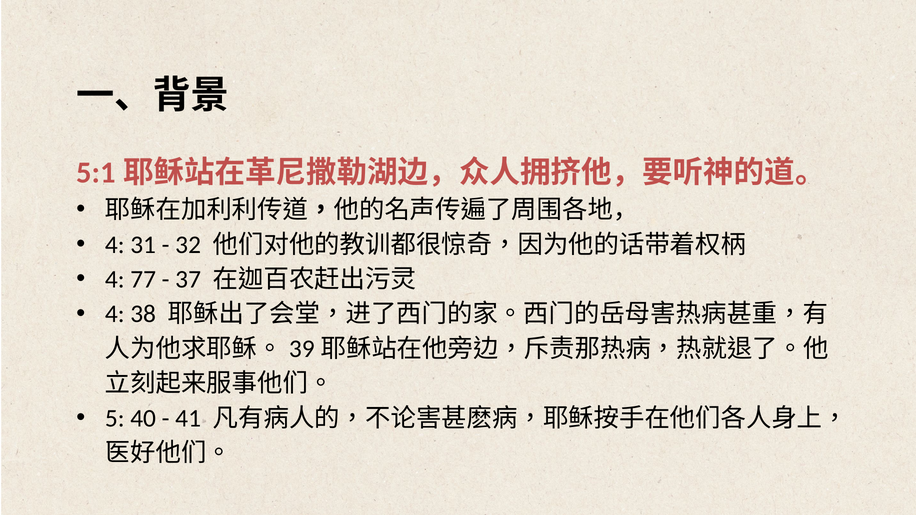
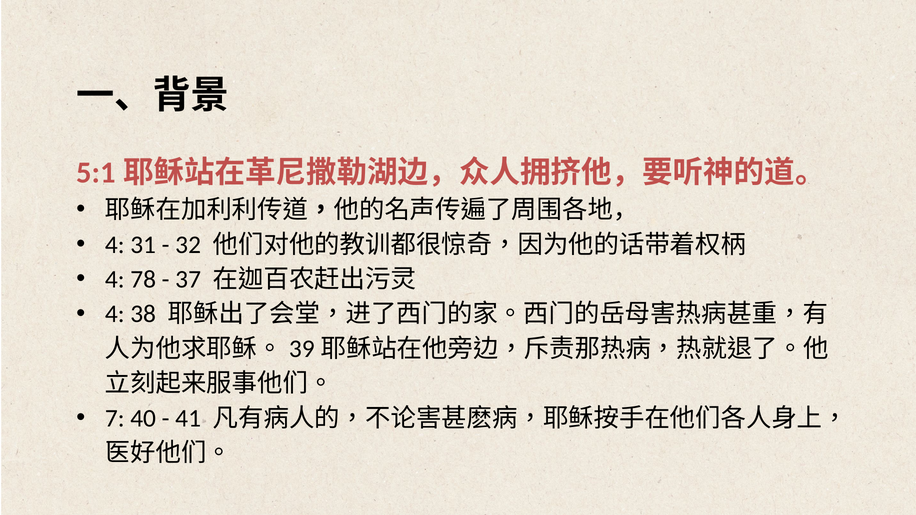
77: 77 -> 78
5: 5 -> 7
